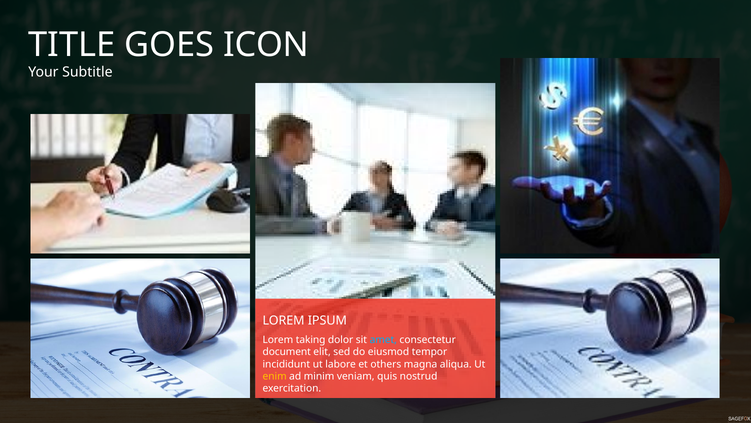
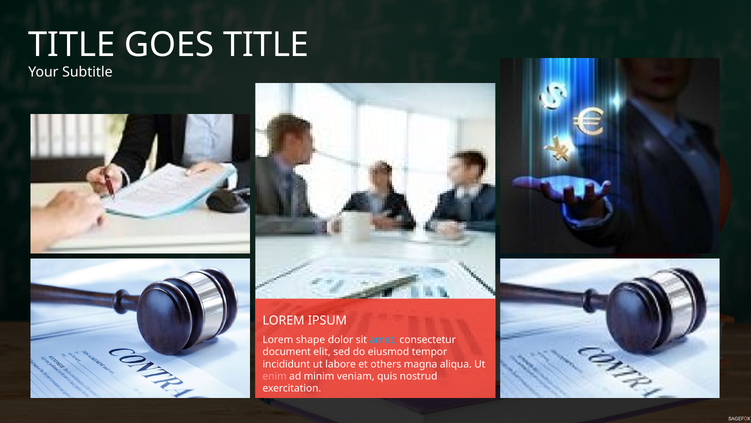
GOES ICON: ICON -> TITLE
taking: taking -> shape
enim colour: yellow -> pink
